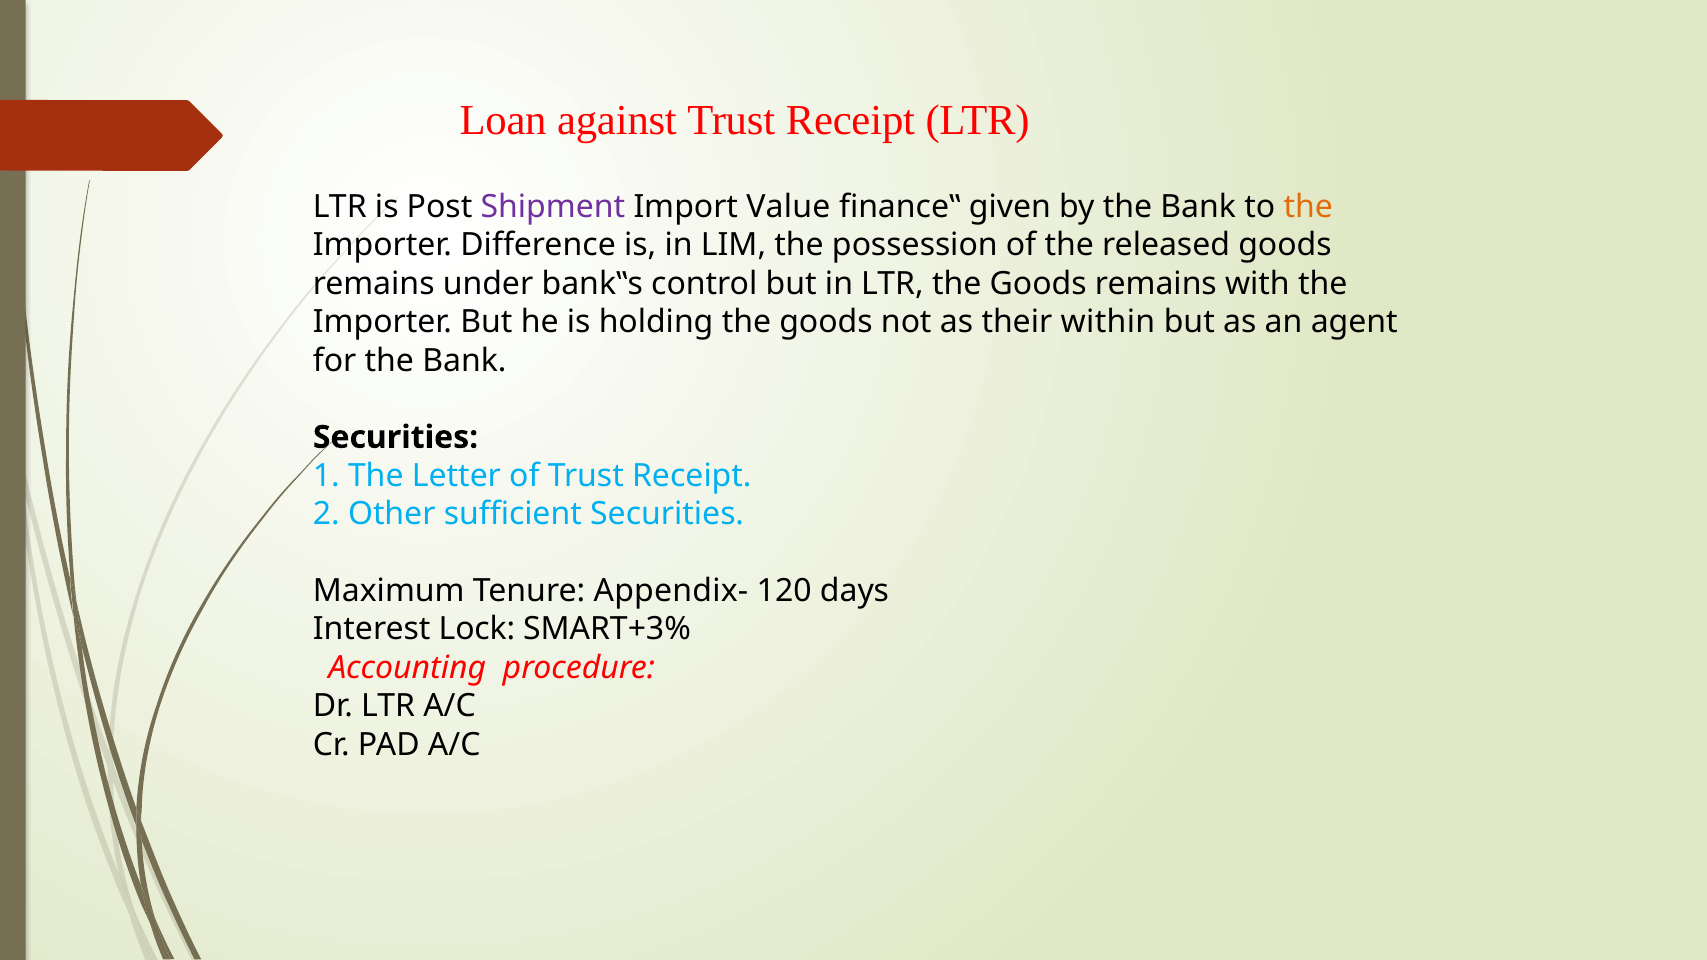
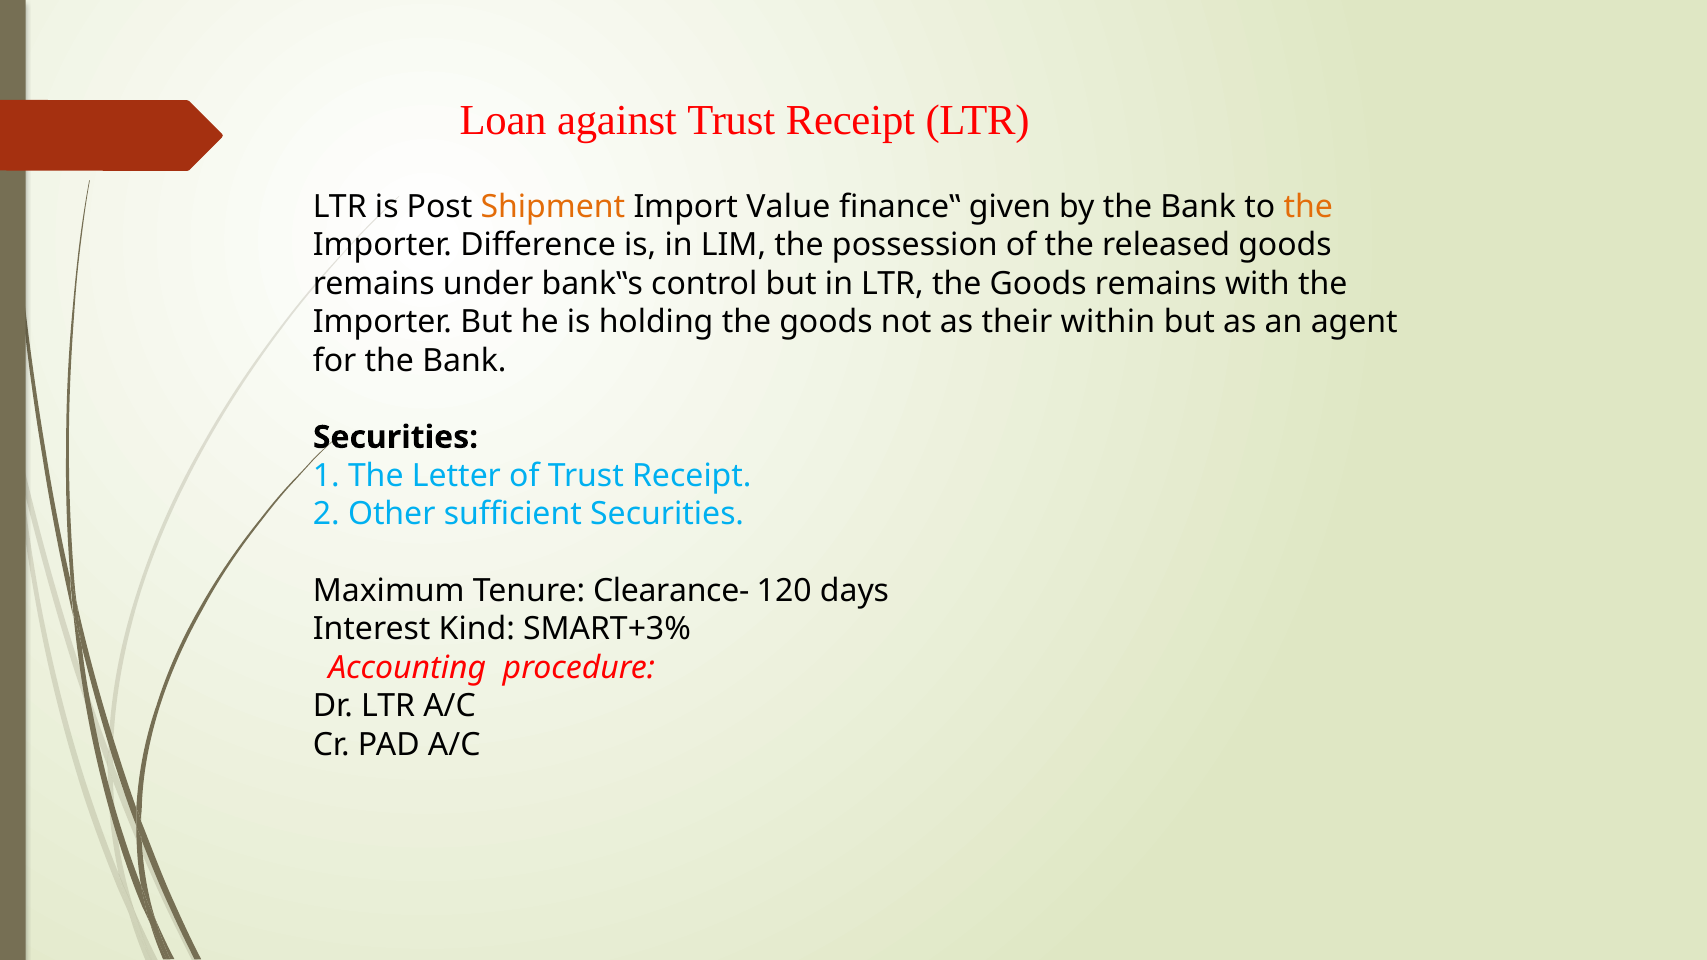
Shipment colour: purple -> orange
Appendix-: Appendix- -> Clearance-
Lock: Lock -> Kind
